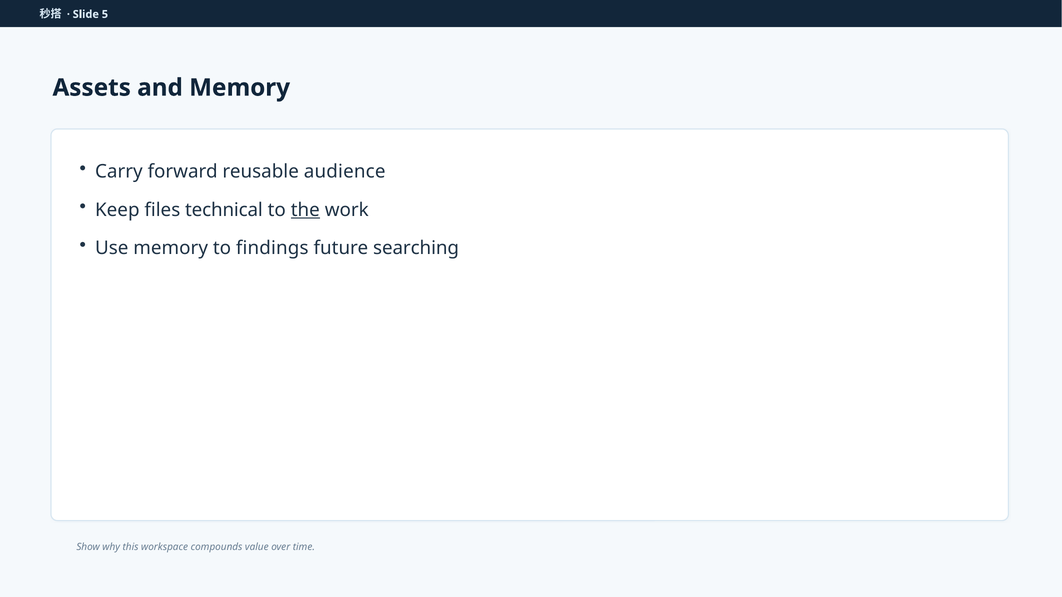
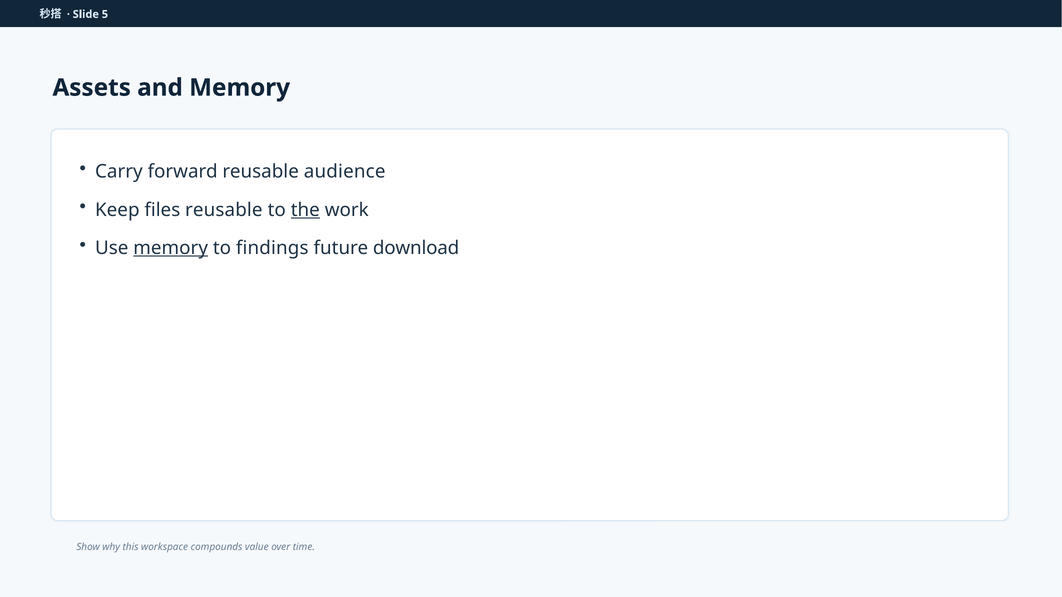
files technical: technical -> reusable
memory at (171, 248) underline: none -> present
searching: searching -> download
